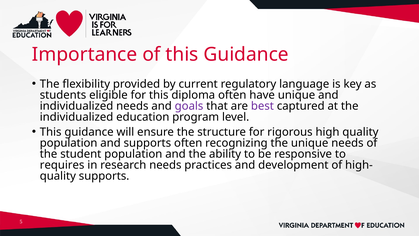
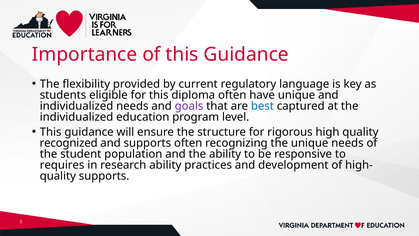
best colour: purple -> blue
population at (69, 143): population -> recognized
research needs: needs -> ability
